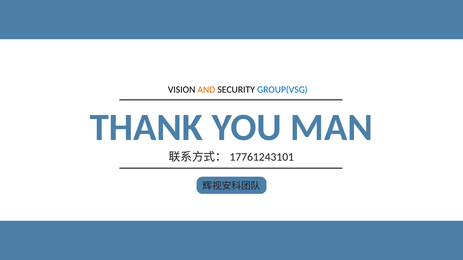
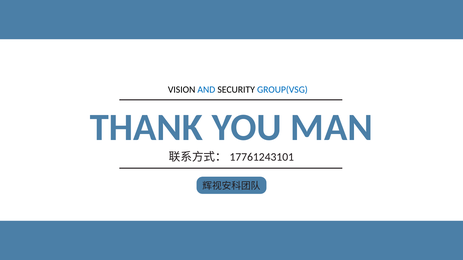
AND colour: orange -> blue
